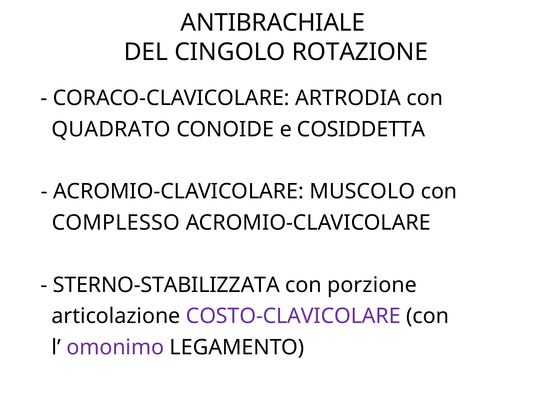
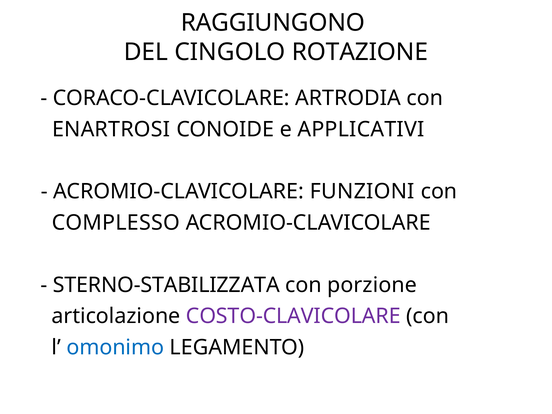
ANTIBRACHIALE: ANTIBRACHIALE -> RAGGIUNGONO
QUADRATO: QUADRATO -> ENARTROSI
COSIDDETTA: COSIDDETTA -> APPLICATIVI
MUSCOLO: MUSCOLO -> FUNZIONI
omonimo colour: purple -> blue
